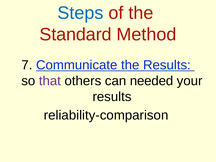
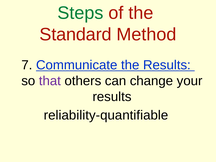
Steps colour: blue -> green
needed: needed -> change
reliability-comparison: reliability-comparison -> reliability-quantifiable
